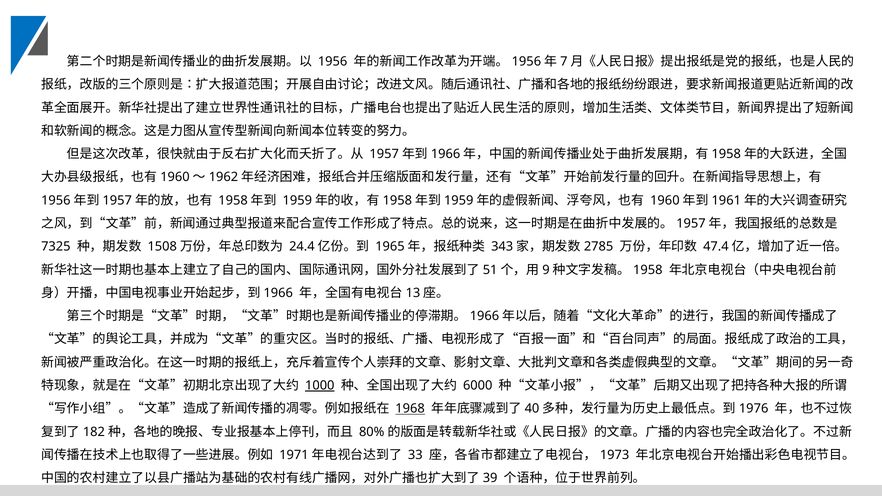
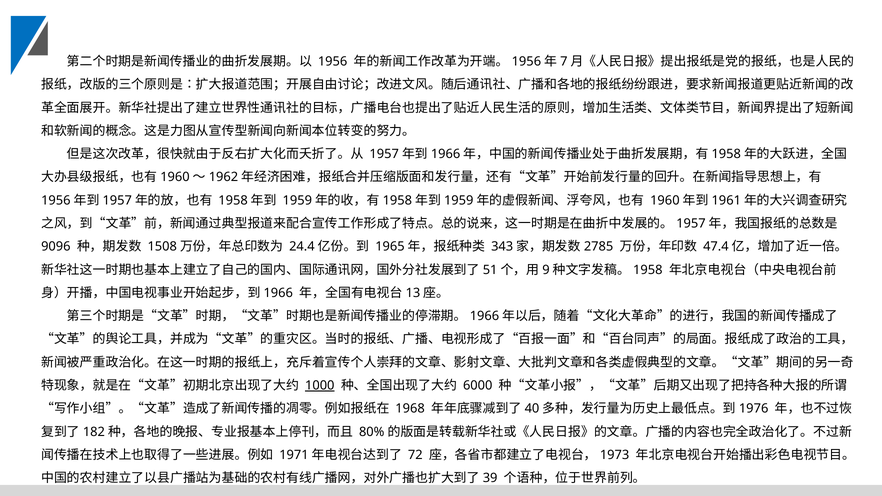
7325: 7325 -> 9096
1968 underline: present -> none
33: 33 -> 72
